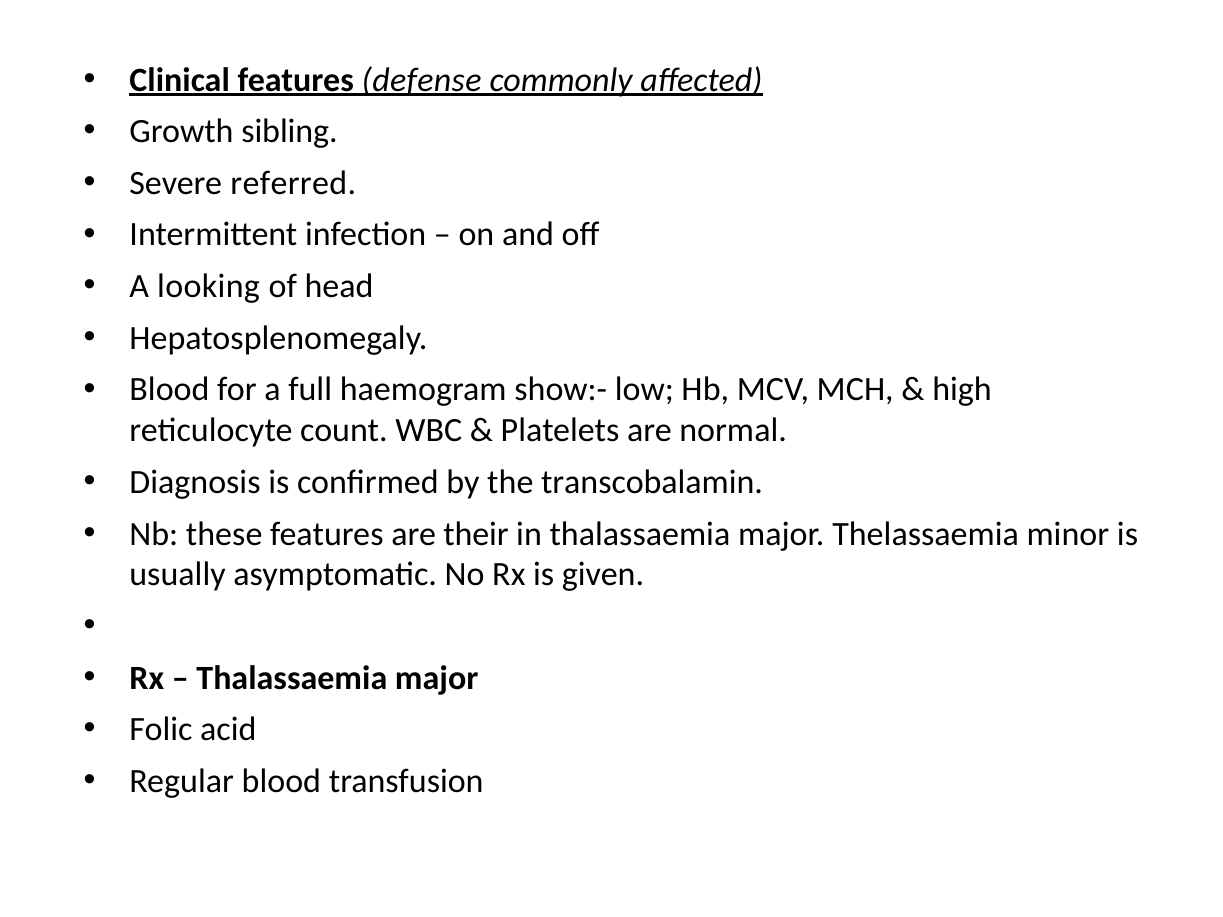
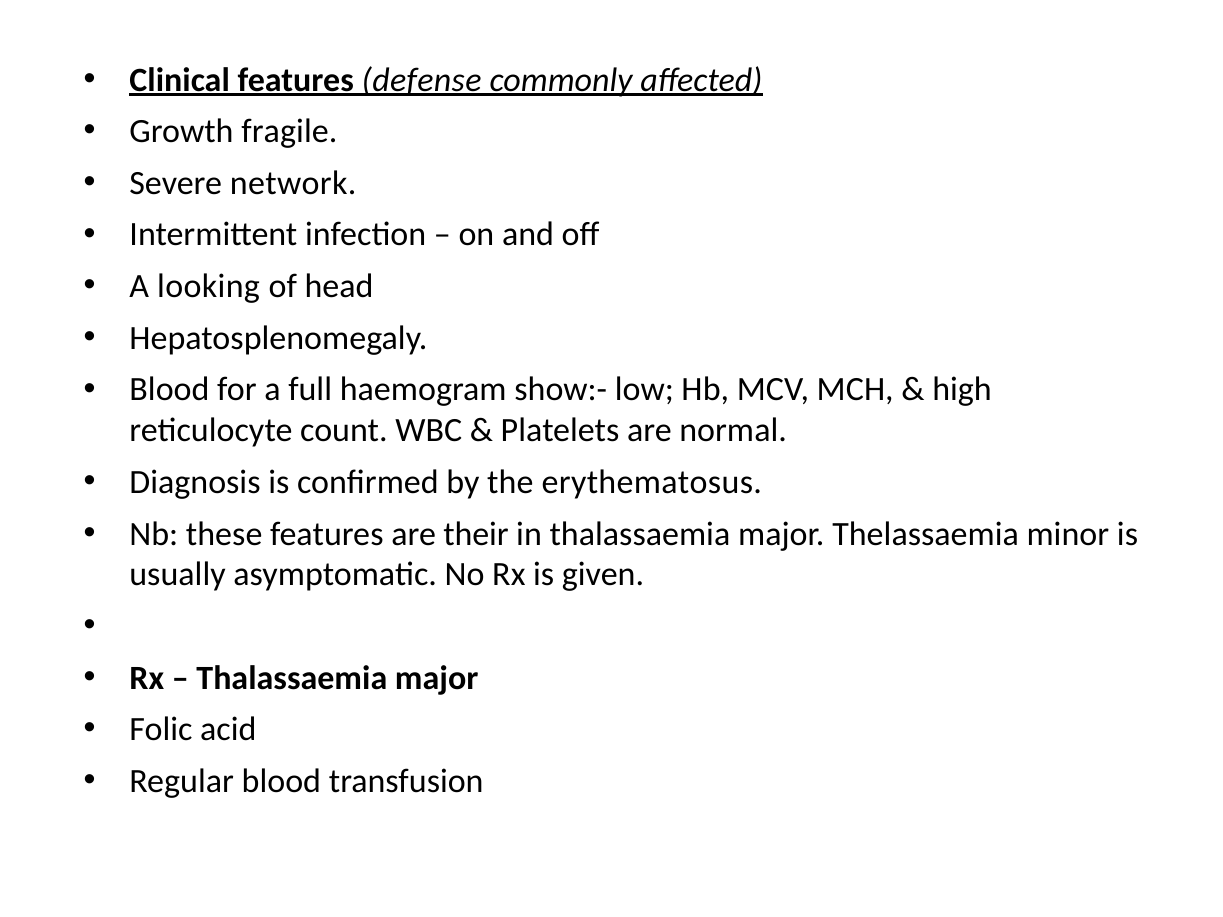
sibling: sibling -> fragile
referred: referred -> network
transcobalamin: transcobalamin -> erythematosus
